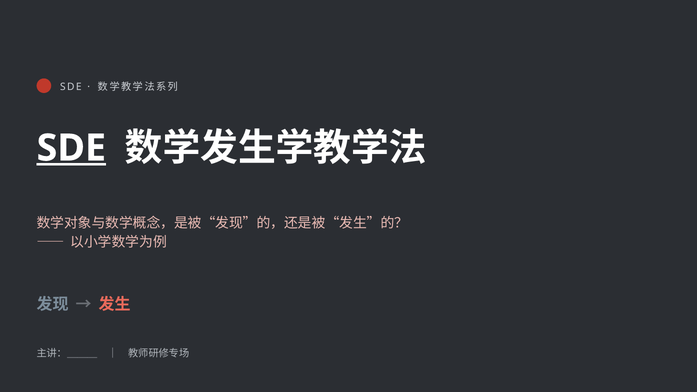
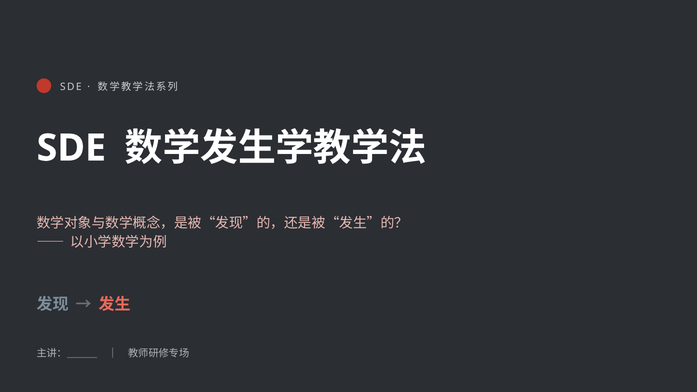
SDE at (71, 148) underline: present -> none
